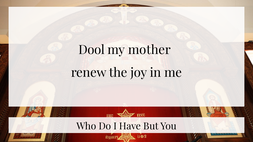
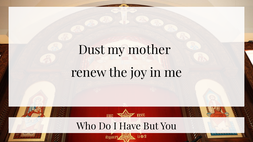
Dool: Dool -> Dust
